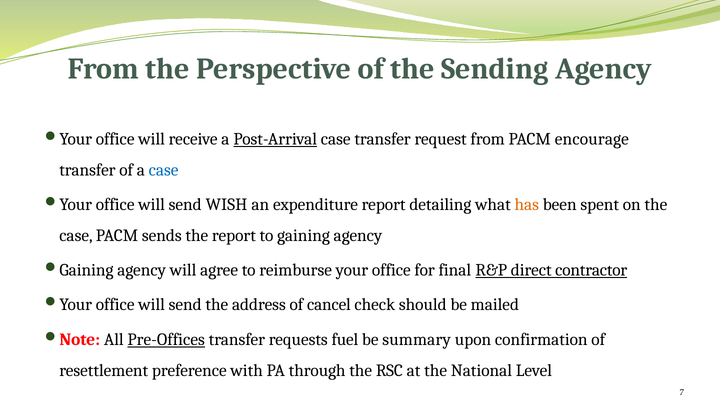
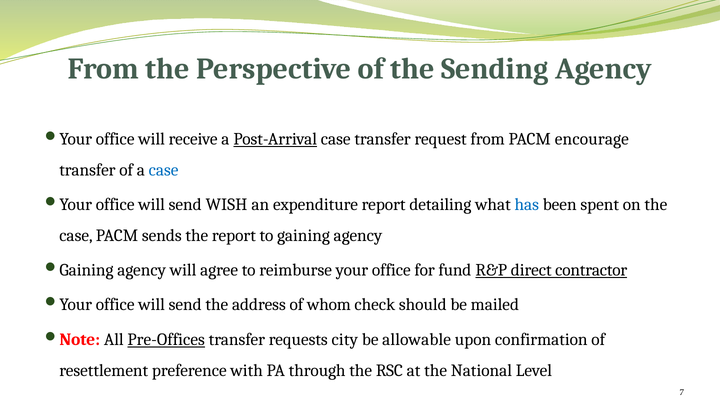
has colour: orange -> blue
final: final -> fund
cancel: cancel -> whom
fuel: fuel -> city
summary: summary -> allowable
